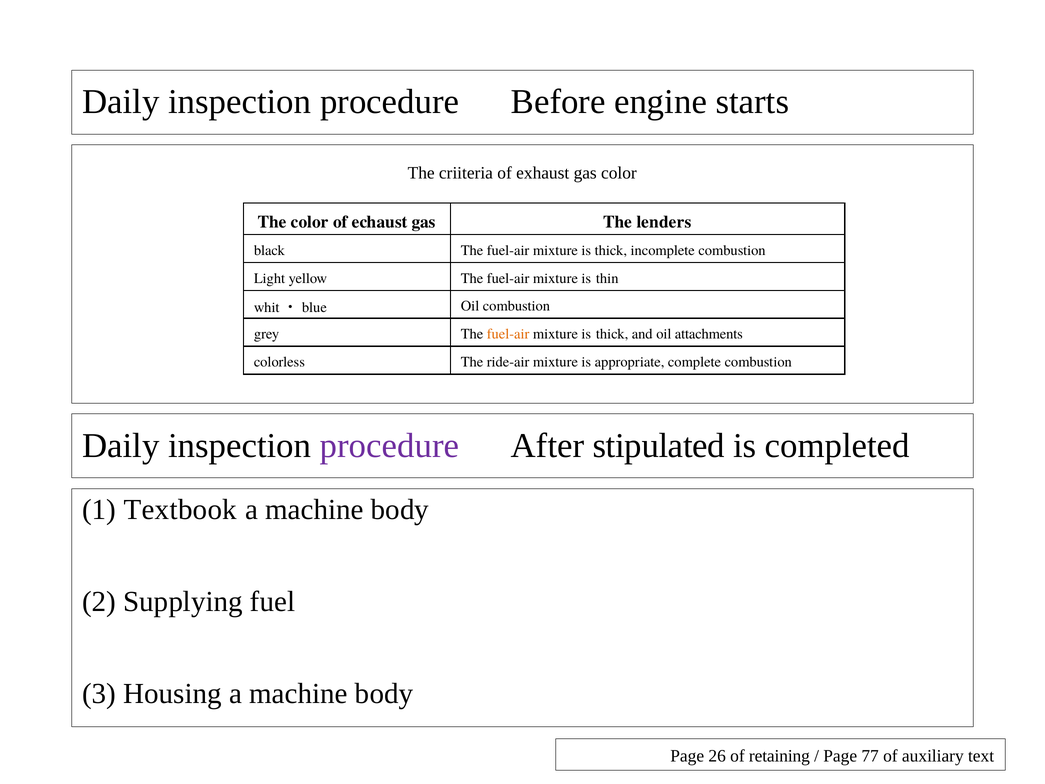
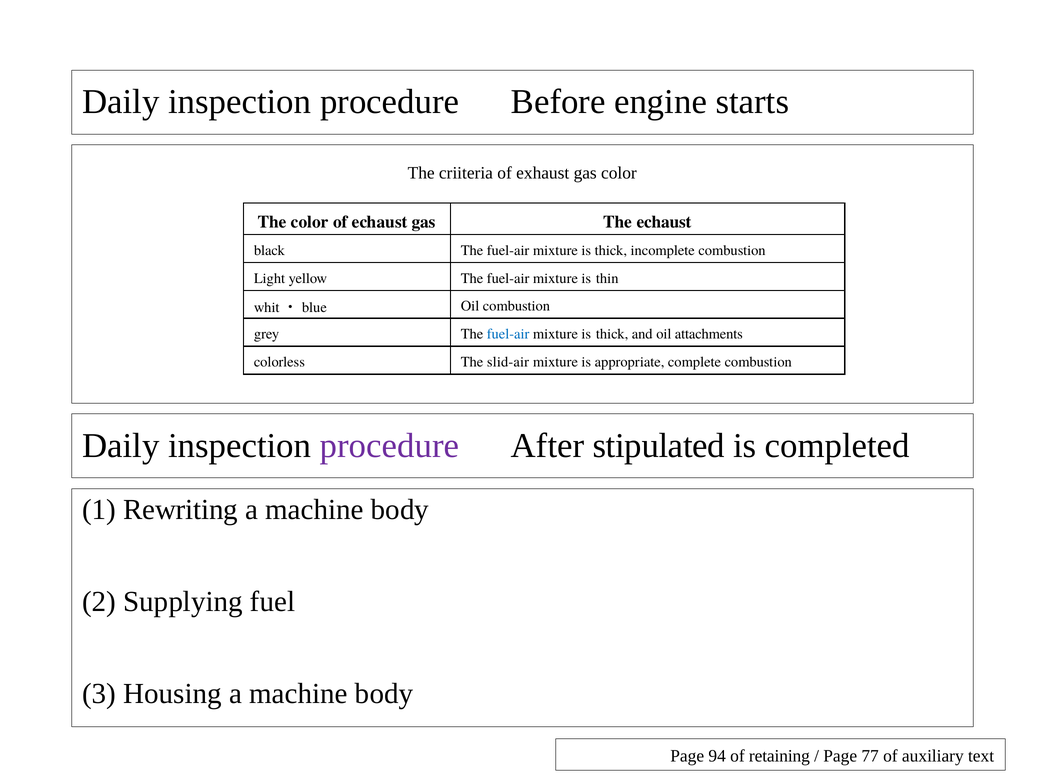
The lenders: lenders -> echaust
fuel-air at (508, 334) colour: orange -> blue
ride-air: ride-air -> slid-air
Textbook: Textbook -> Rewriting
26: 26 -> 94
